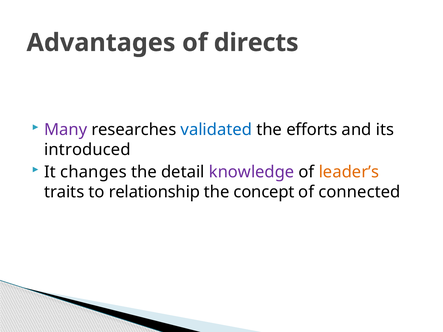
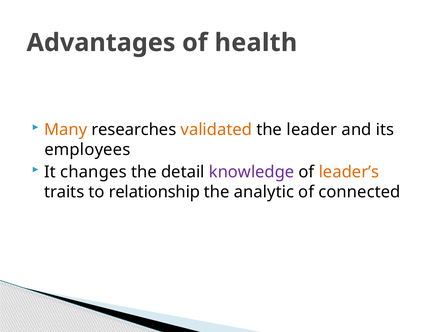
directs: directs -> health
Many colour: purple -> orange
validated colour: blue -> orange
efforts: efforts -> leader
introduced: introduced -> employees
concept: concept -> analytic
